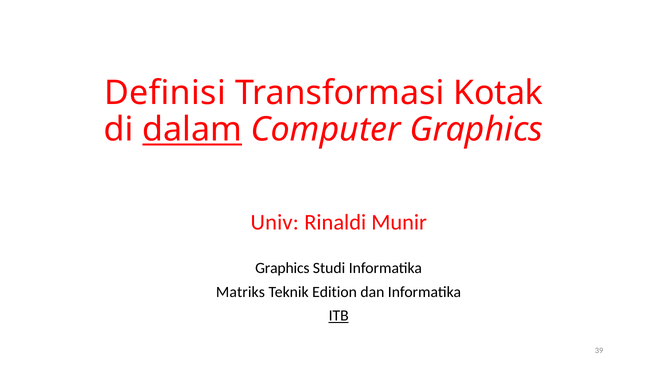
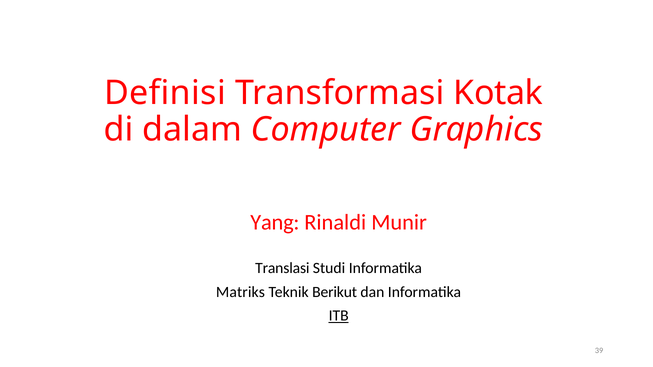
dalam underline: present -> none
Univ: Univ -> Yang
Graphics at (282, 269): Graphics -> Translasi
Edition: Edition -> Berikut
